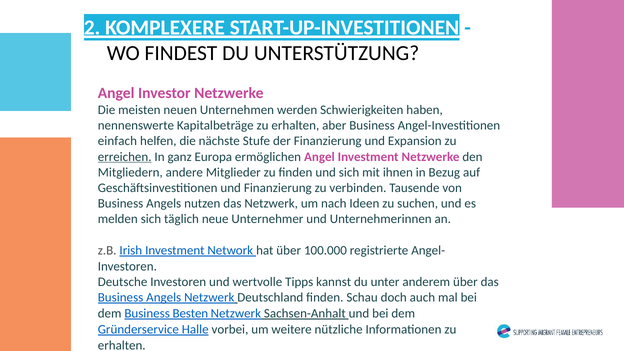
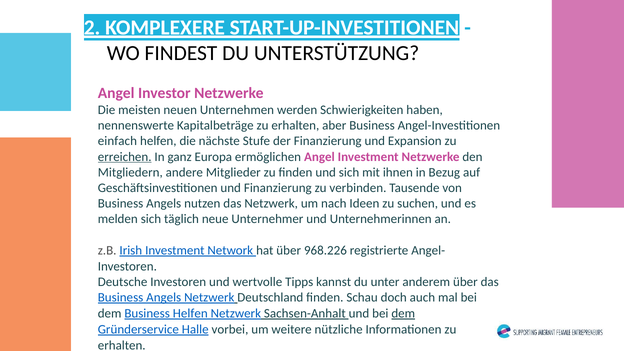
100.000: 100.000 -> 968.226
Business Besten: Besten -> Helfen
dem at (403, 313) underline: none -> present
